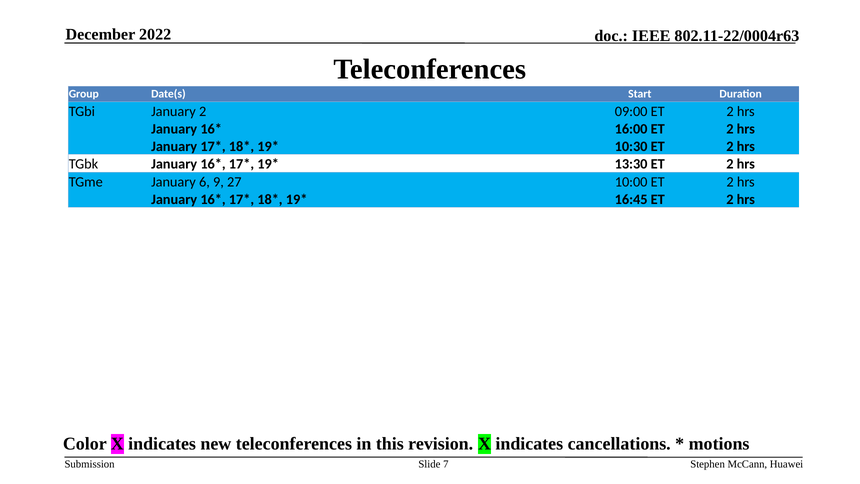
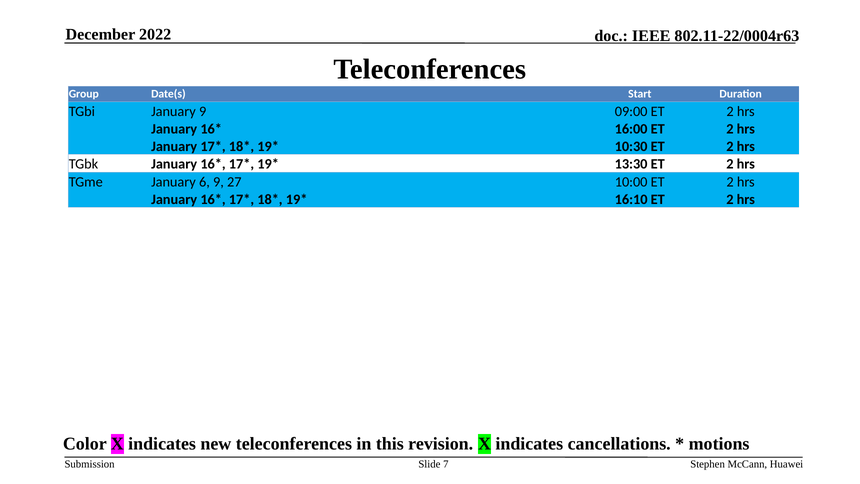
January 2: 2 -> 9
16:45: 16:45 -> 16:10
